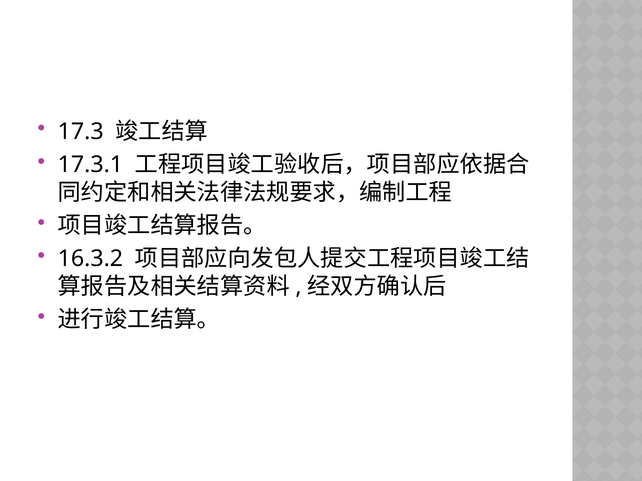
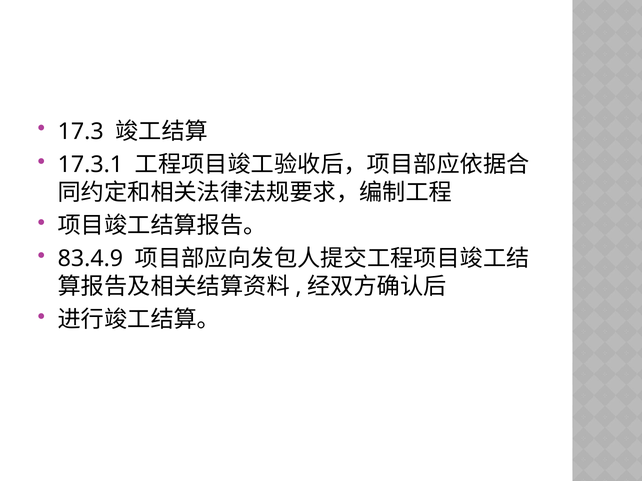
16.3.2: 16.3.2 -> 83.4.9
